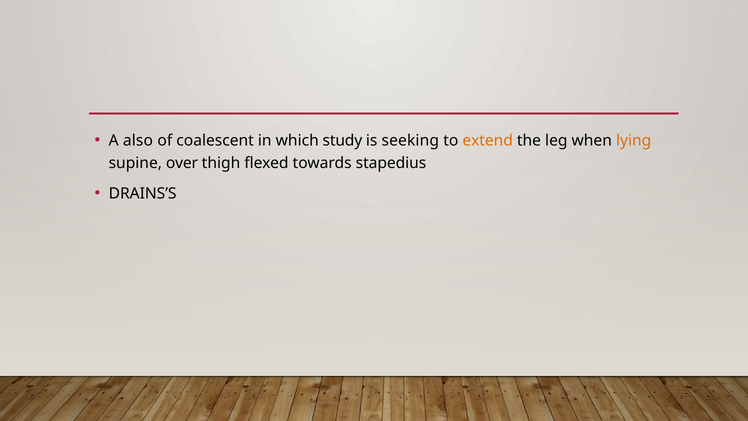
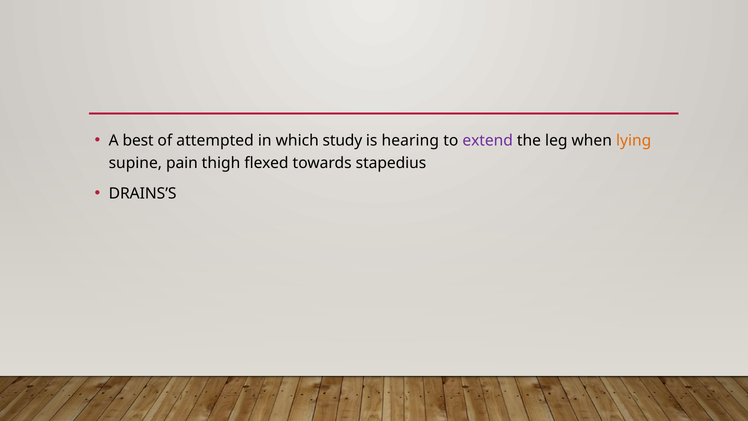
also: also -> best
coalescent: coalescent -> attempted
seeking: seeking -> hearing
extend colour: orange -> purple
over: over -> pain
